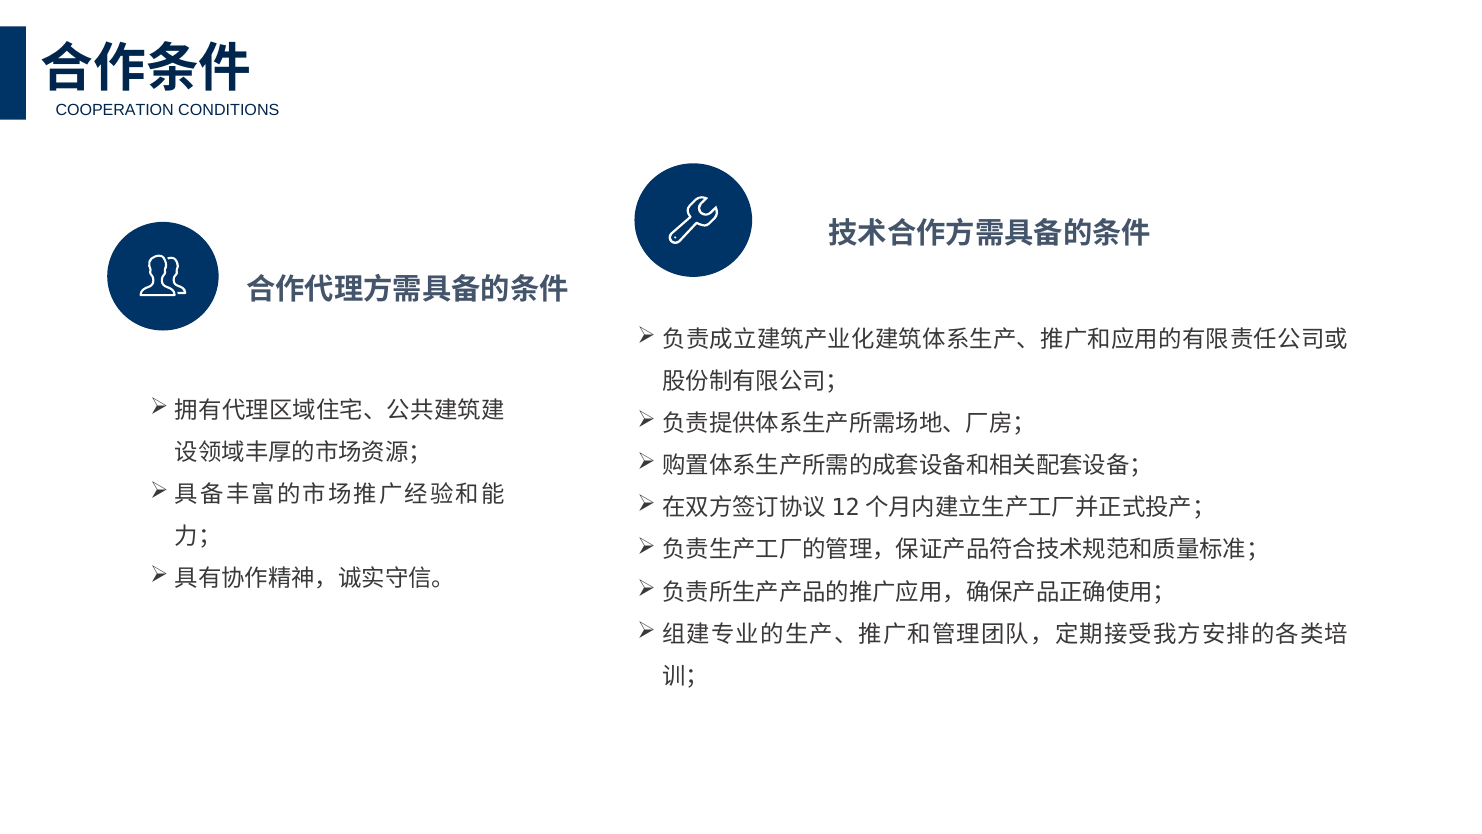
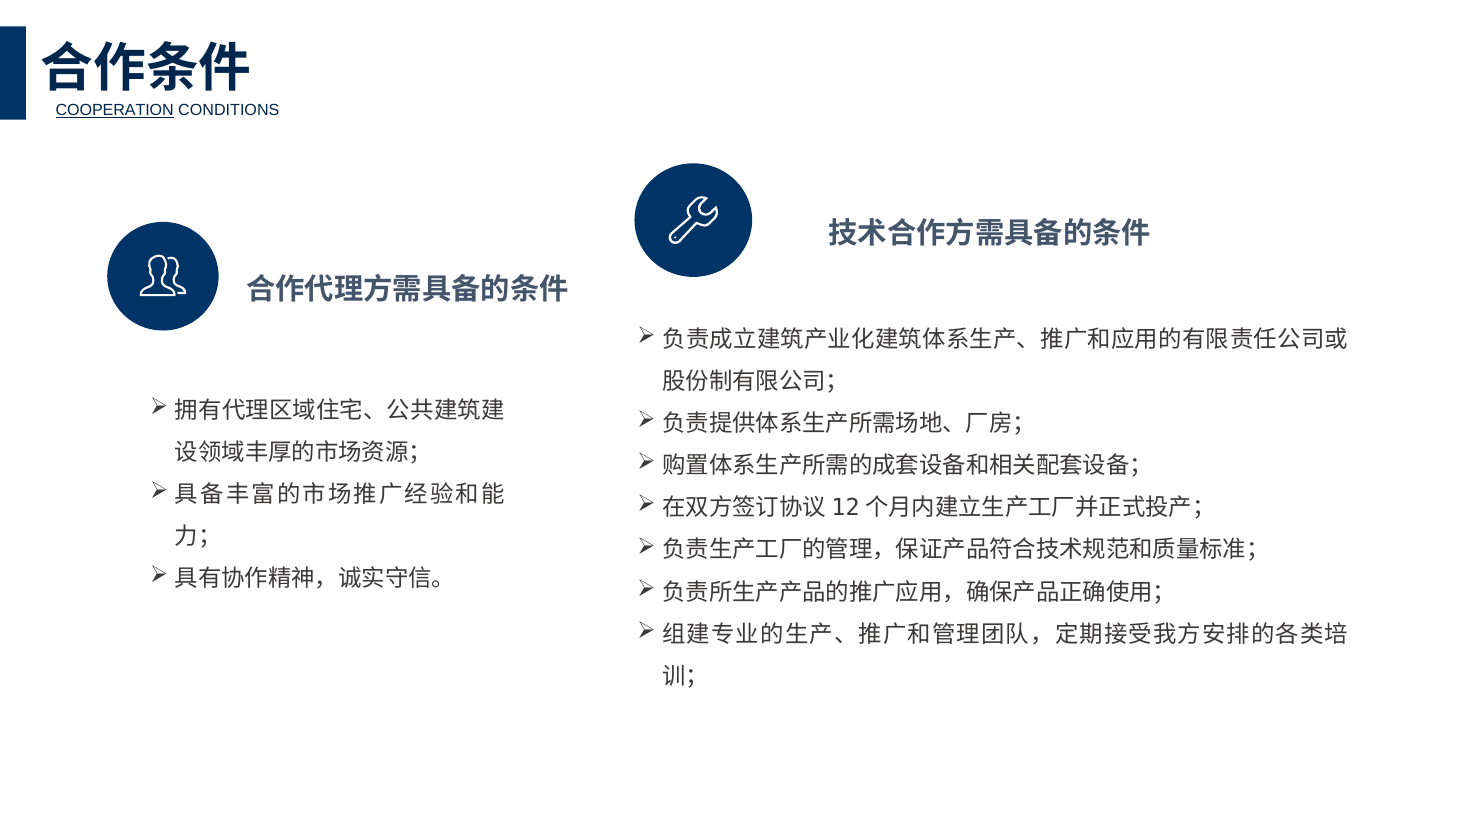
COOPERATION underline: none -> present
